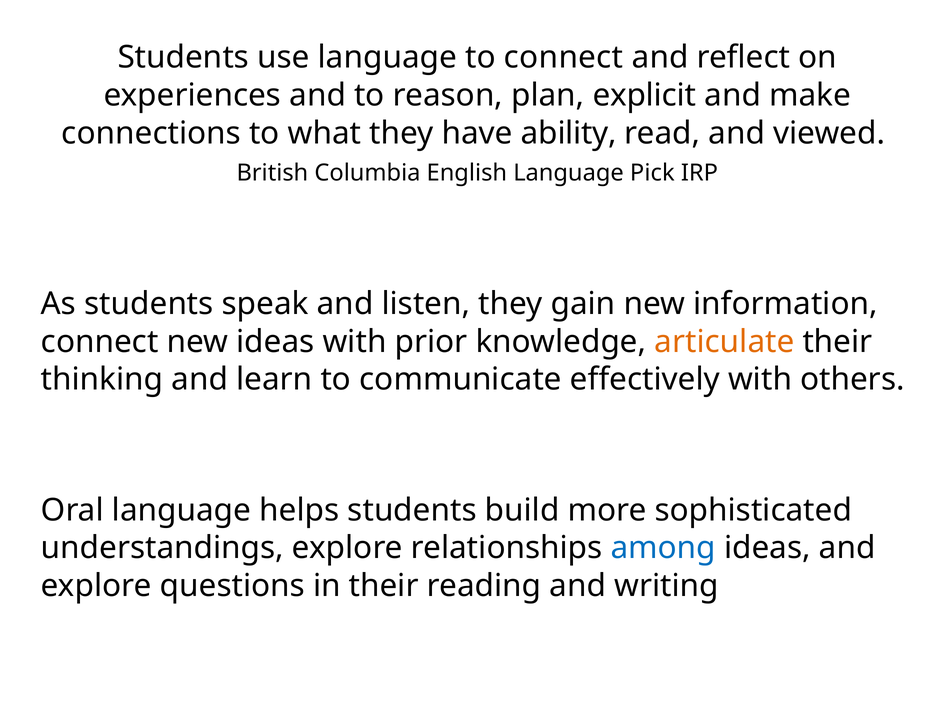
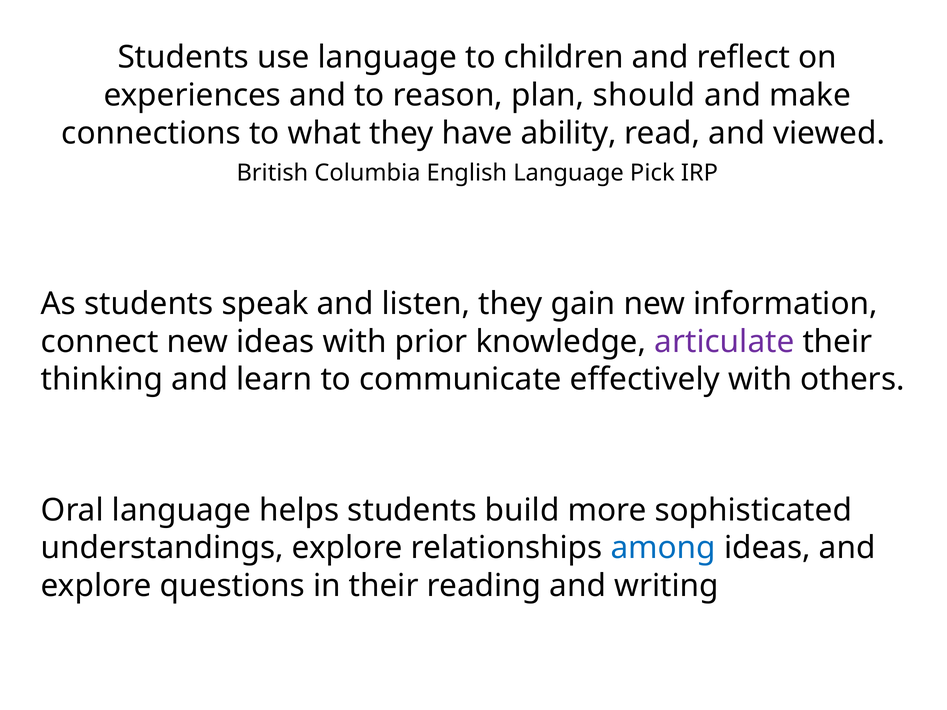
to connect: connect -> children
explicit: explicit -> should
articulate colour: orange -> purple
